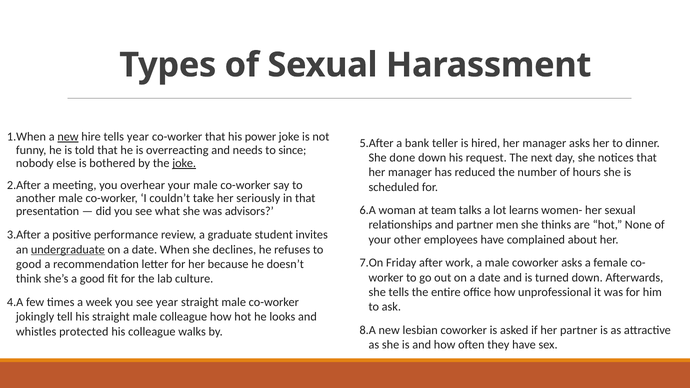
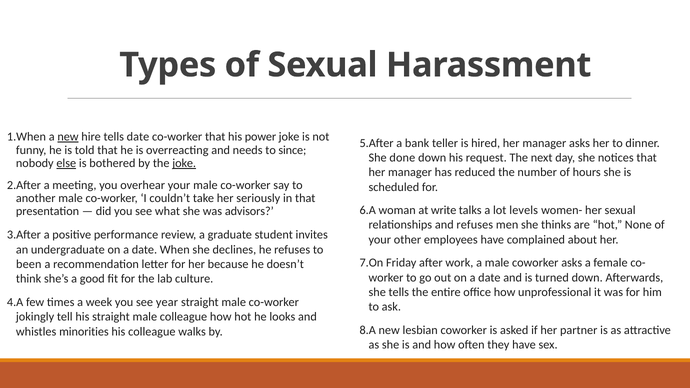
tells year: year -> date
else underline: none -> present
team: team -> write
learns: learns -> levels
and partner: partner -> refuses
undergraduate underline: present -> none
good at (29, 264): good -> been
protected: protected -> minorities
